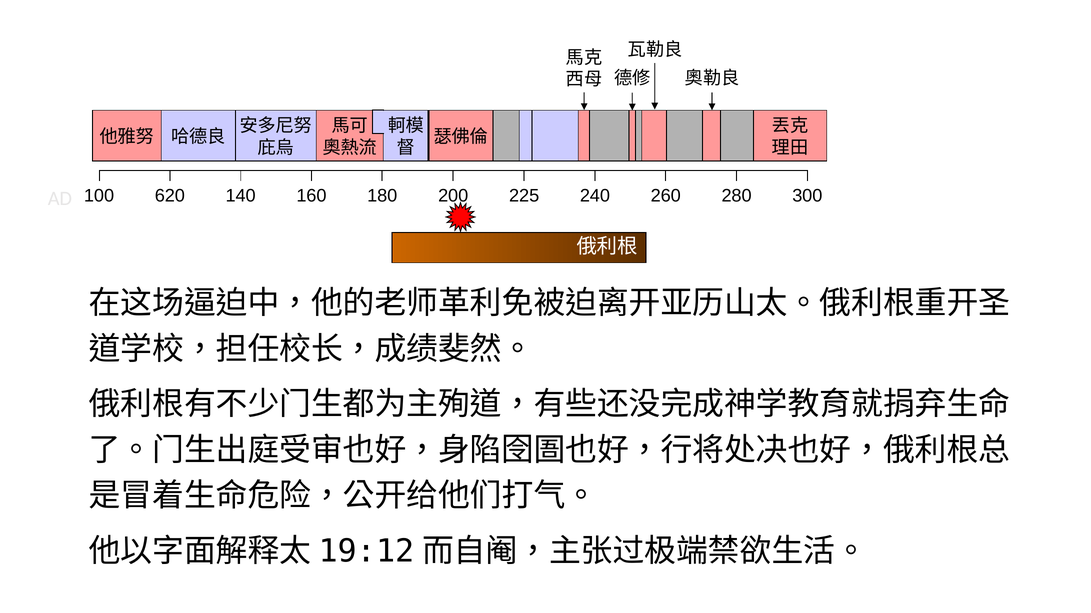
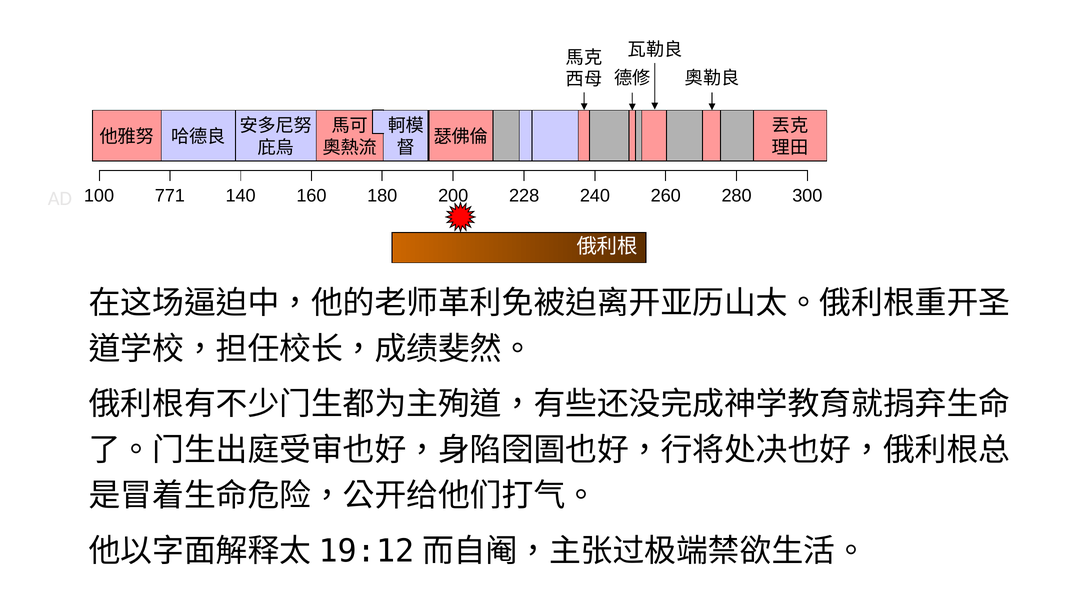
620: 620 -> 771
225: 225 -> 228
